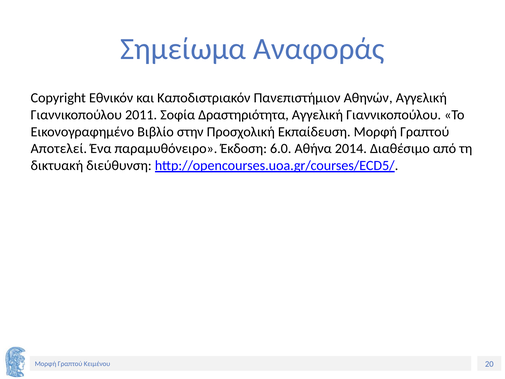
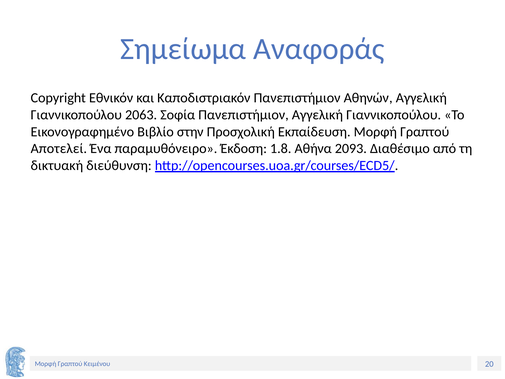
2011: 2011 -> 2063
Σοφία Δραστηριότητα: Δραστηριότητα -> Πανεπιστήμιον
6.0: 6.0 -> 1.8
2014: 2014 -> 2093
